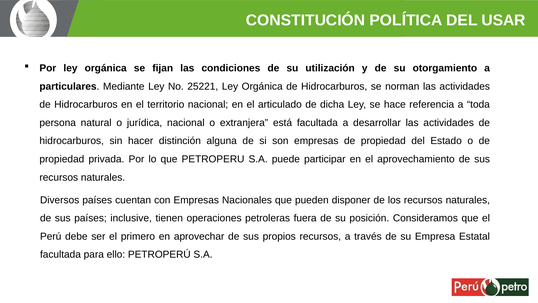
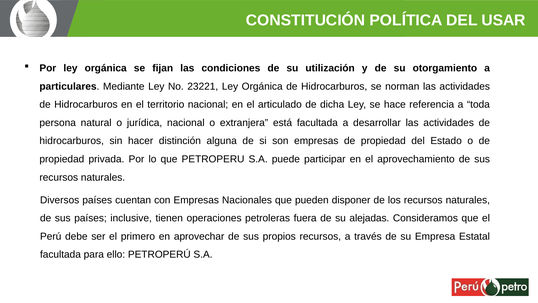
25221: 25221 -> 23221
posición: posición -> alejadas
